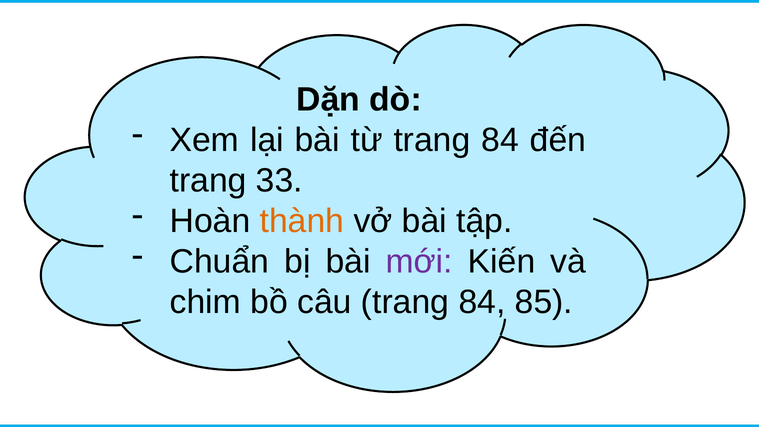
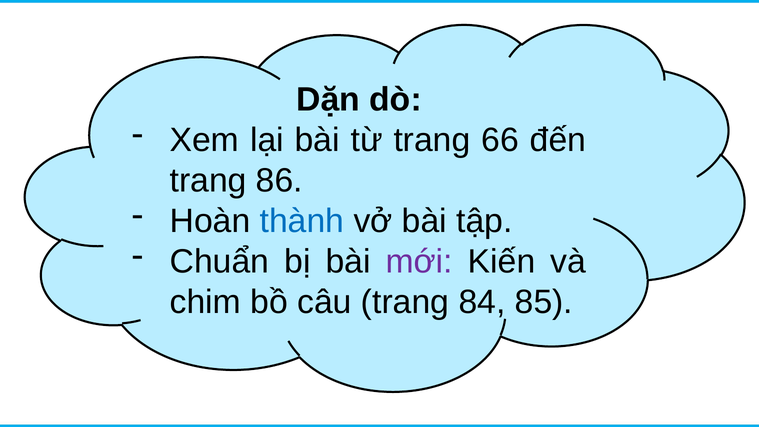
từ trang 84: 84 -> 66
33: 33 -> 86
thành colour: orange -> blue
